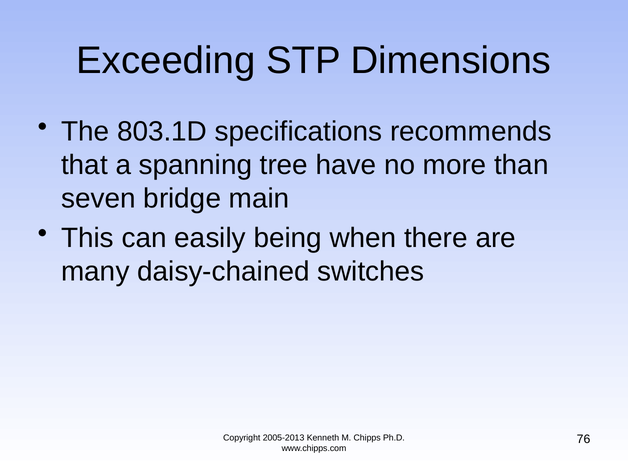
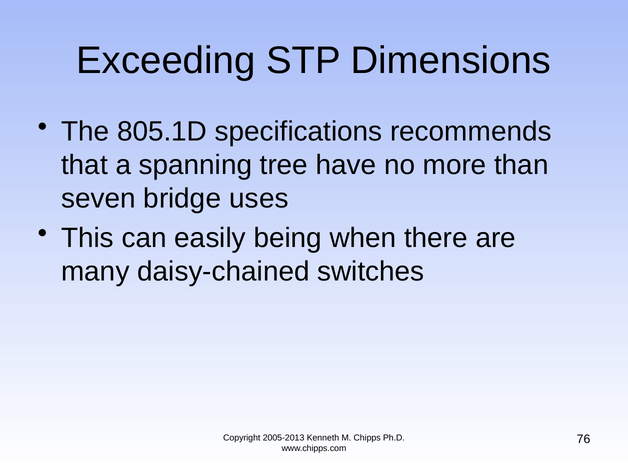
803.1D: 803.1D -> 805.1D
main: main -> uses
